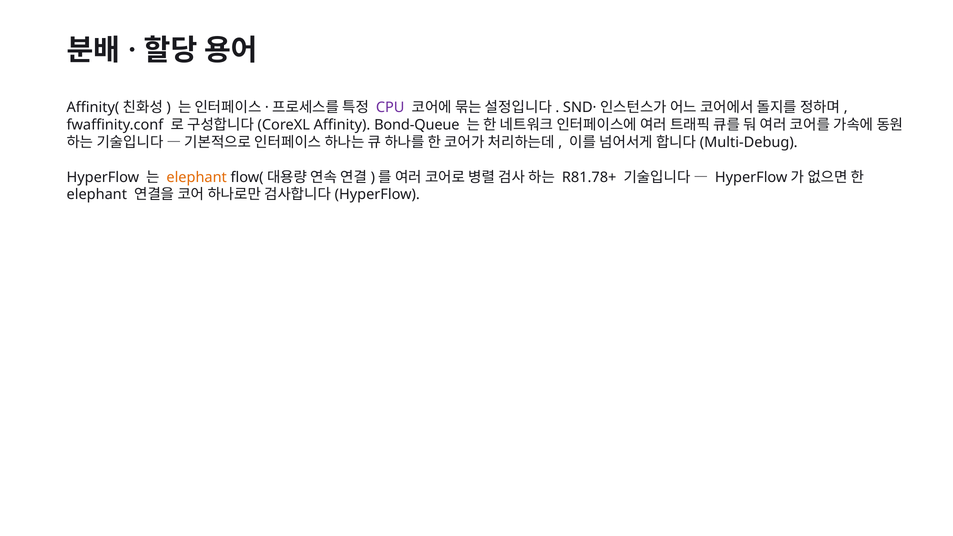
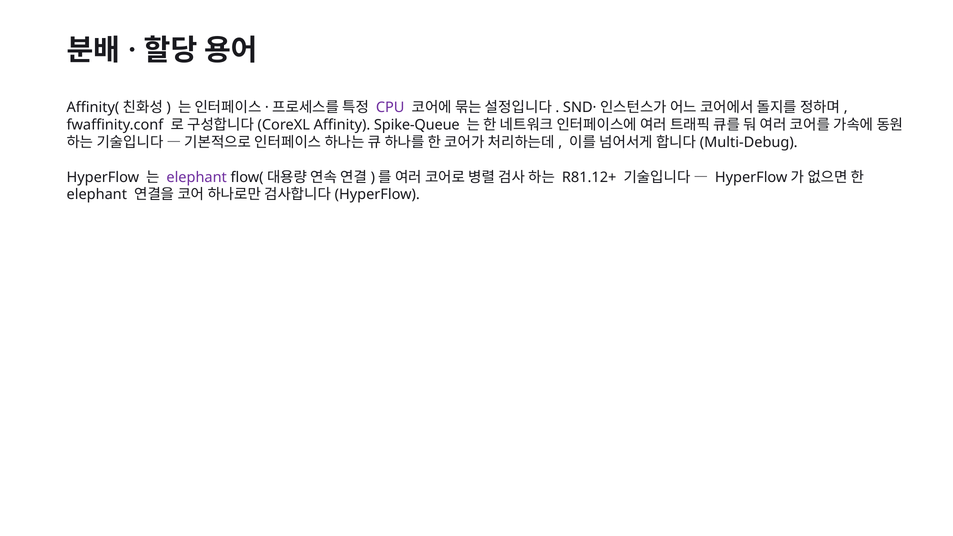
Bond-Queue: Bond-Queue -> Spike-Queue
elephant at (197, 177) colour: orange -> purple
R81.78+: R81.78+ -> R81.12+
